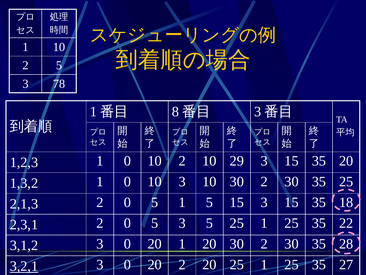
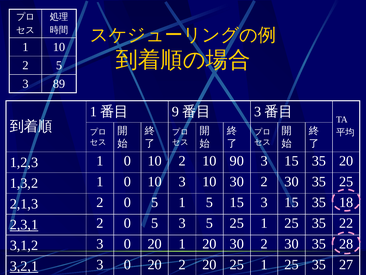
78: 78 -> 89
8: 8 -> 9
29: 29 -> 90
2,3,1 underline: none -> present
